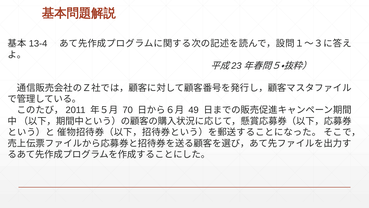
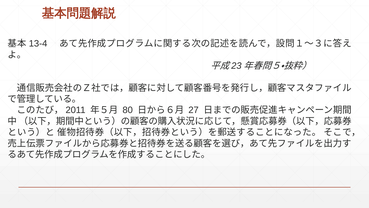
70: 70 -> 80
49: 49 -> 27
